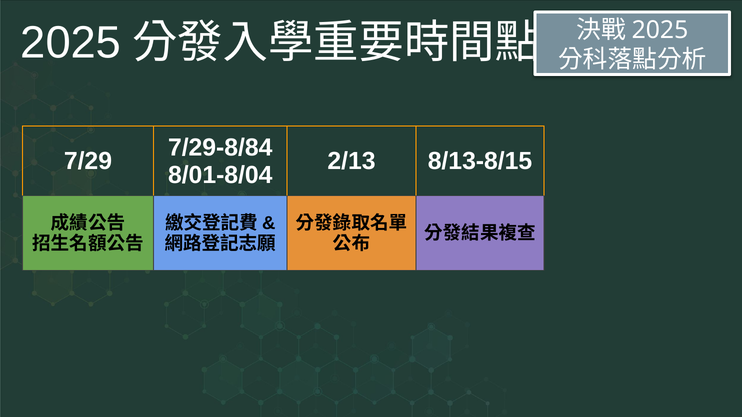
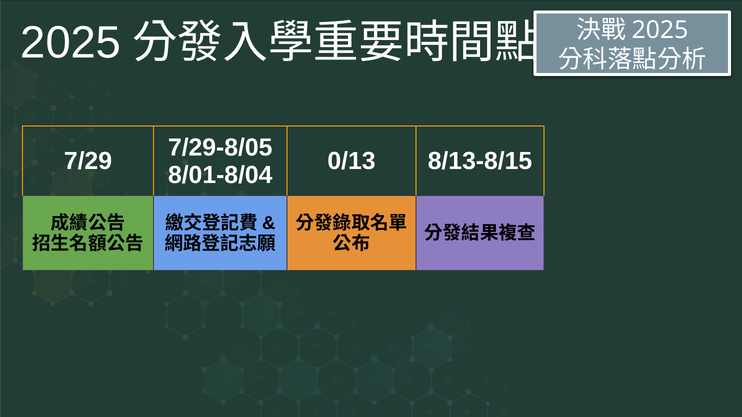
7/29-8/84: 7/29-8/84 -> 7/29-8/05
2/13: 2/13 -> 0/13
